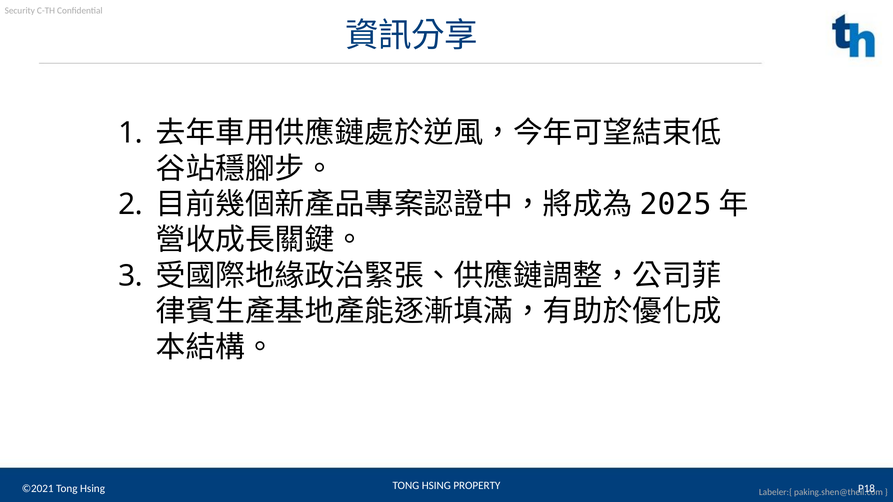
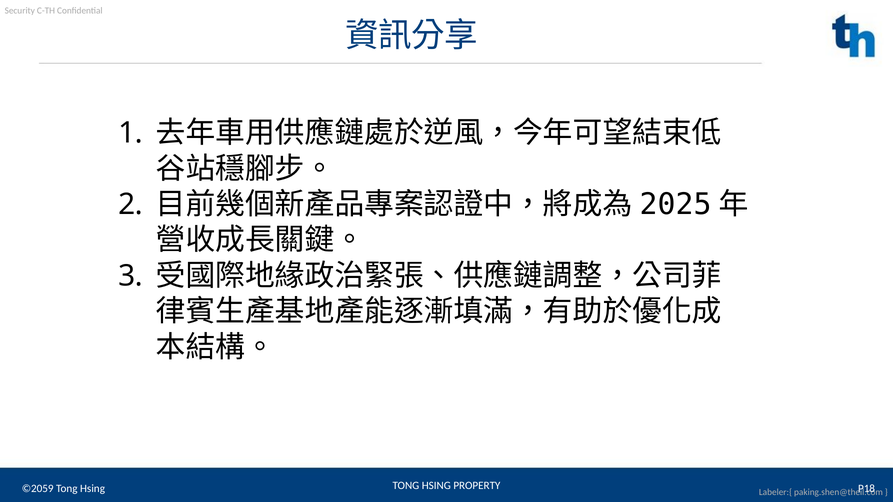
©2021: ©2021 -> ©2059
